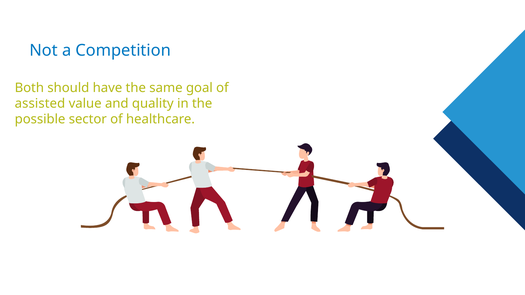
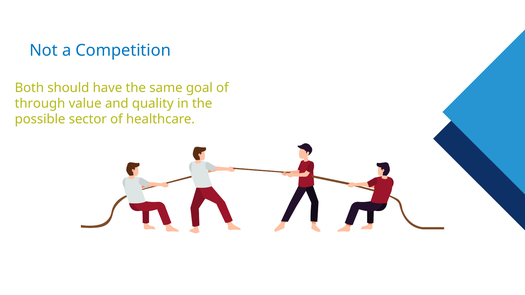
assisted: assisted -> through
